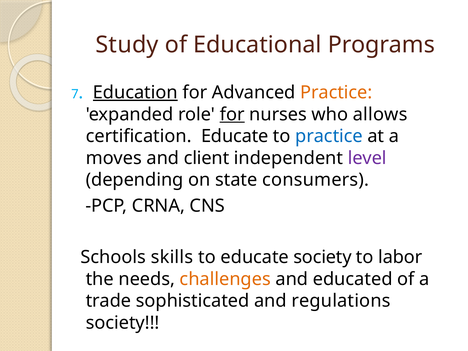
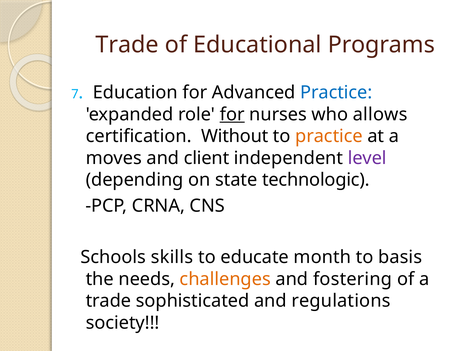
Study at (127, 45): Study -> Trade
Education underline: present -> none
Practice at (336, 92) colour: orange -> blue
certification Educate: Educate -> Without
practice at (329, 136) colour: blue -> orange
consumers: consumers -> technologic
educate society: society -> month
labor: labor -> basis
educated: educated -> fostering
